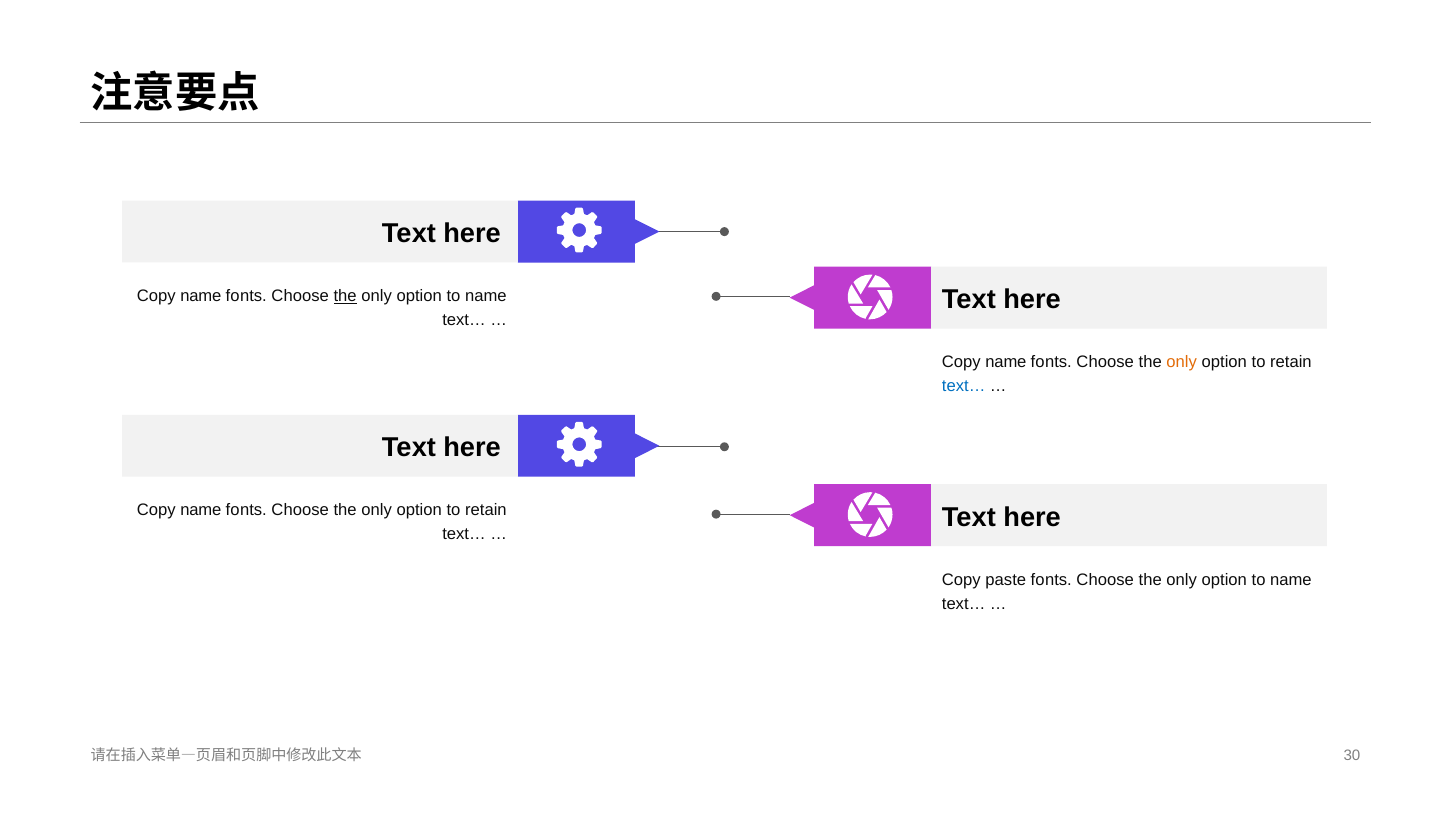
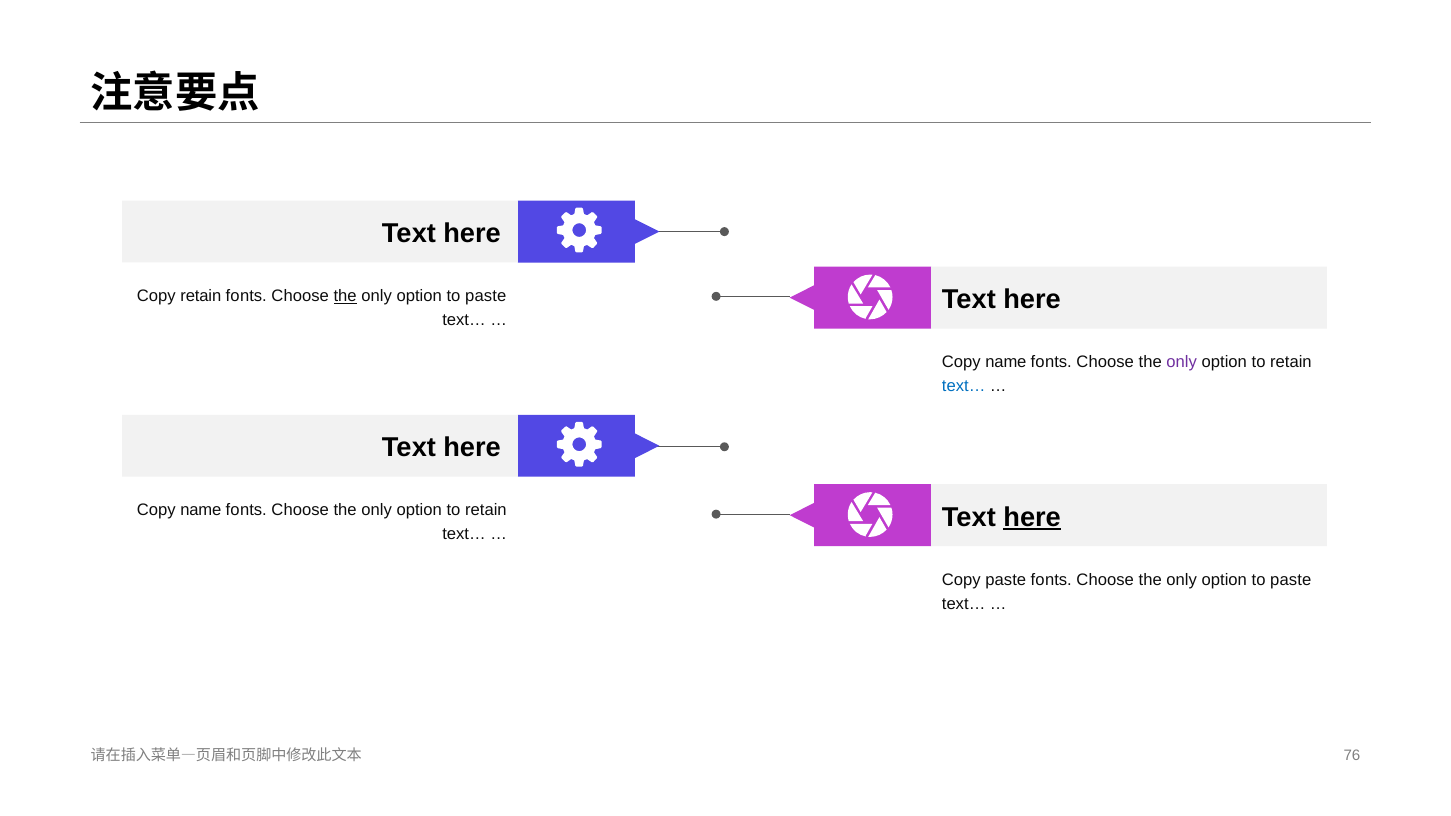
name at (201, 296): name -> retain
name at (486, 296): name -> paste
only at (1182, 363) colour: orange -> purple
here at (1032, 517) underline: none -> present
name at (1291, 580): name -> paste
30: 30 -> 76
